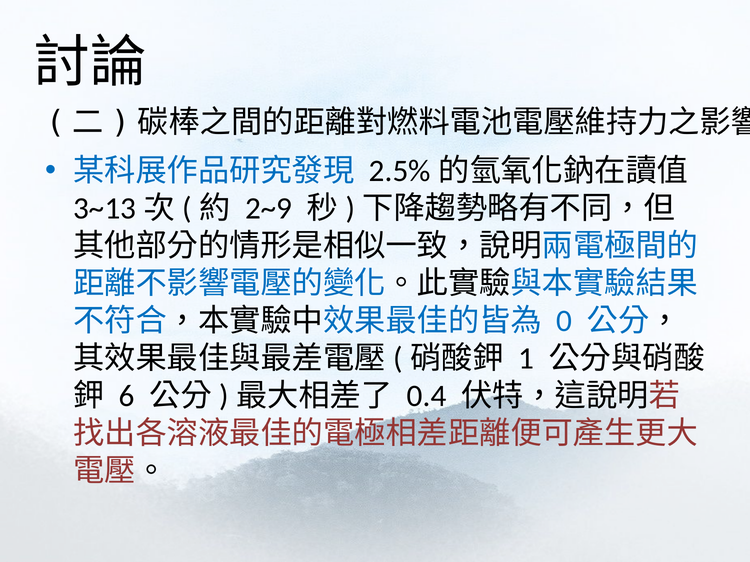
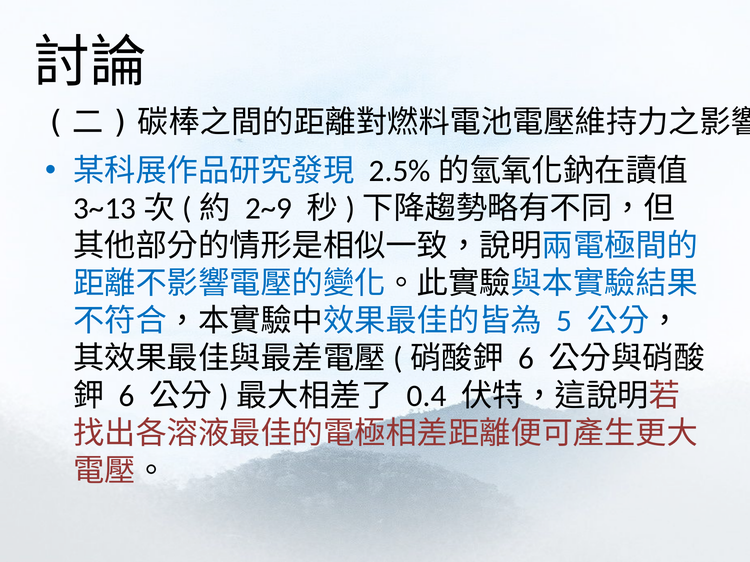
0: 0 -> 5
1 at (526, 359): 1 -> 6
